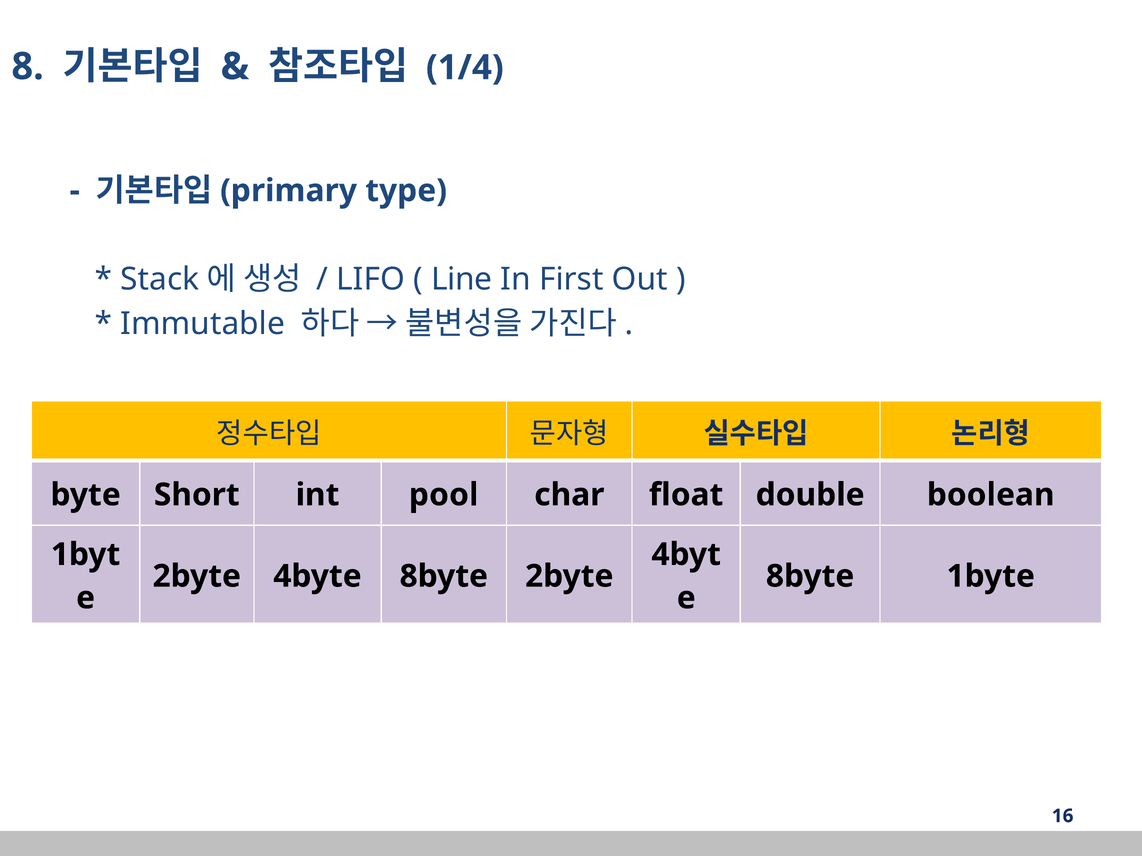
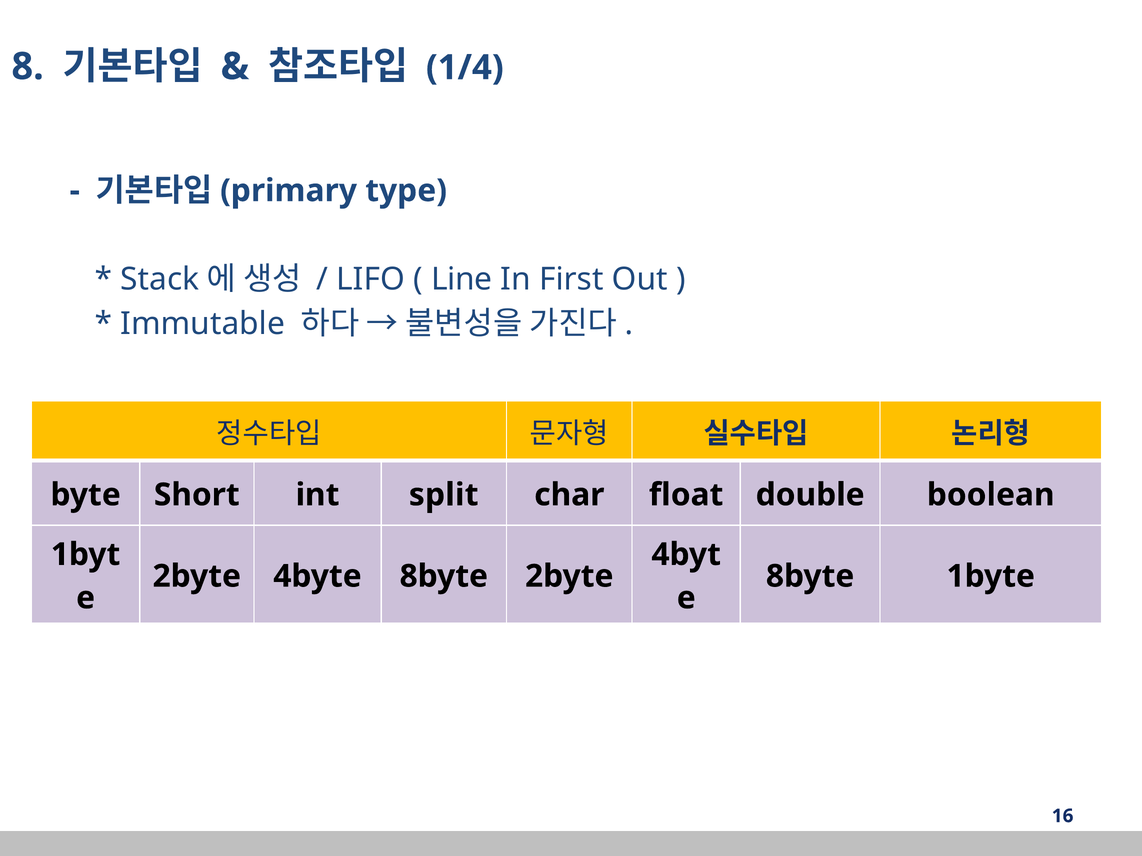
pool: pool -> split
